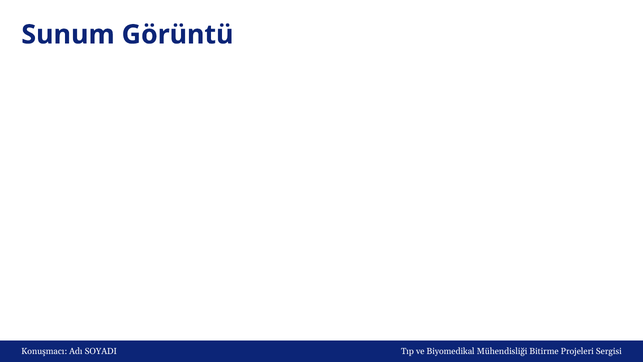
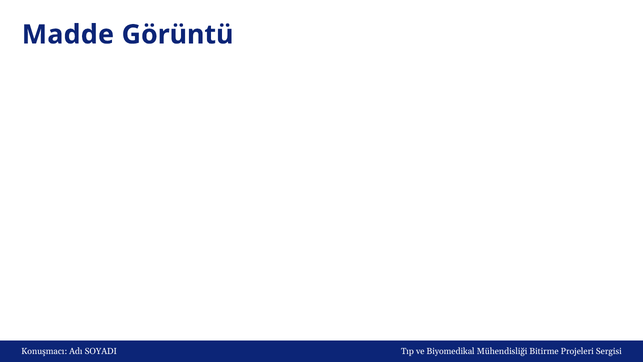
Sunum: Sunum -> Madde
